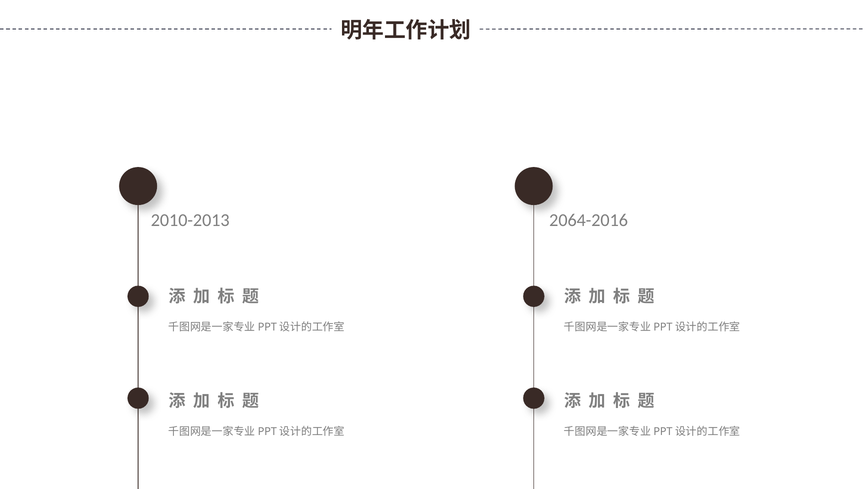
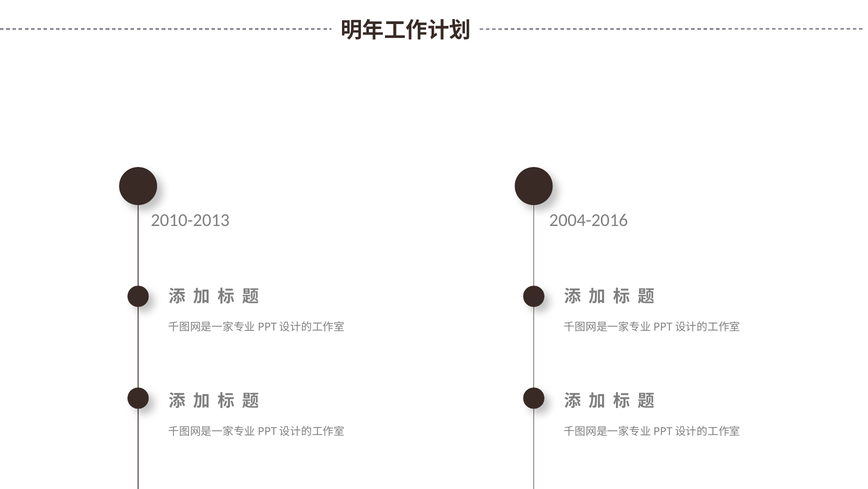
2064-2016: 2064-2016 -> 2004-2016
